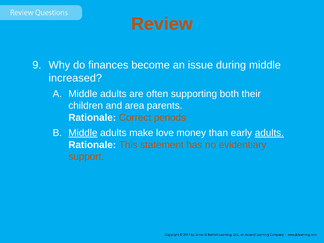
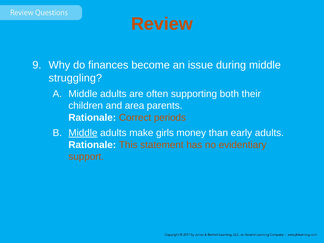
increased: increased -> struggling
love: love -> girls
adults at (269, 133) underline: present -> none
